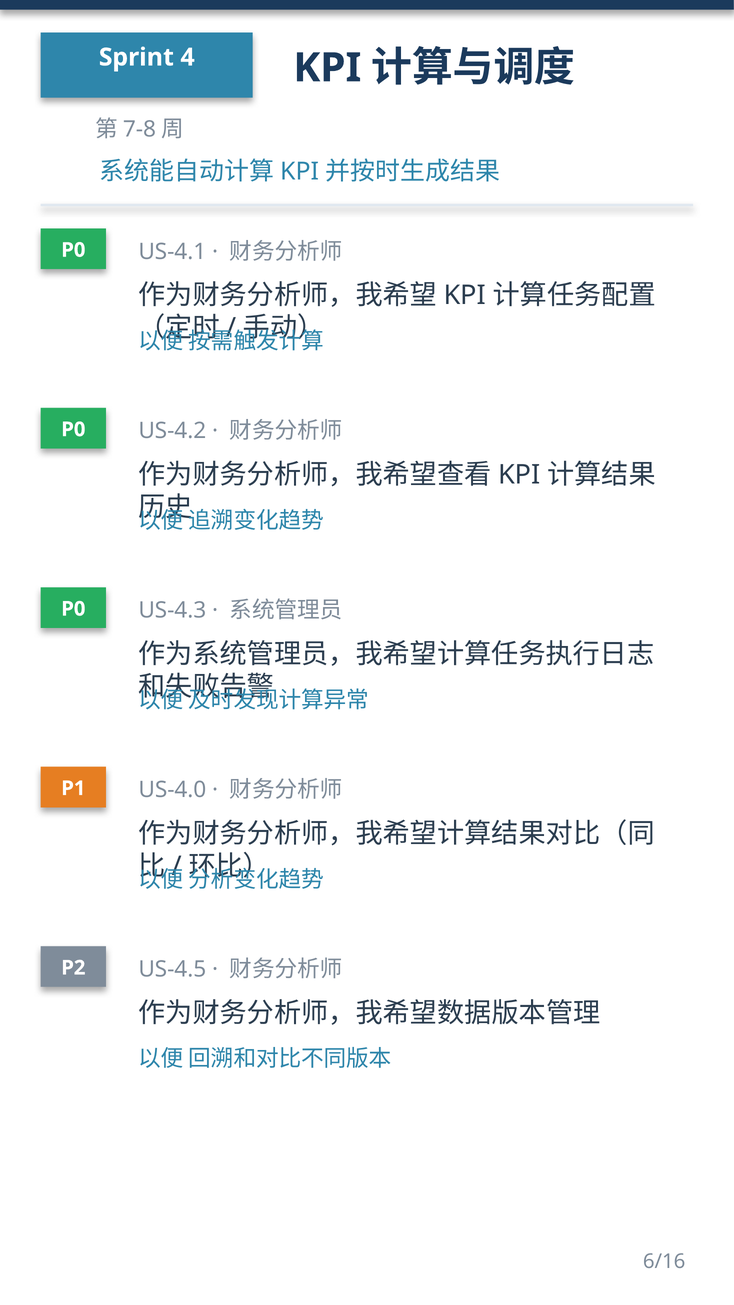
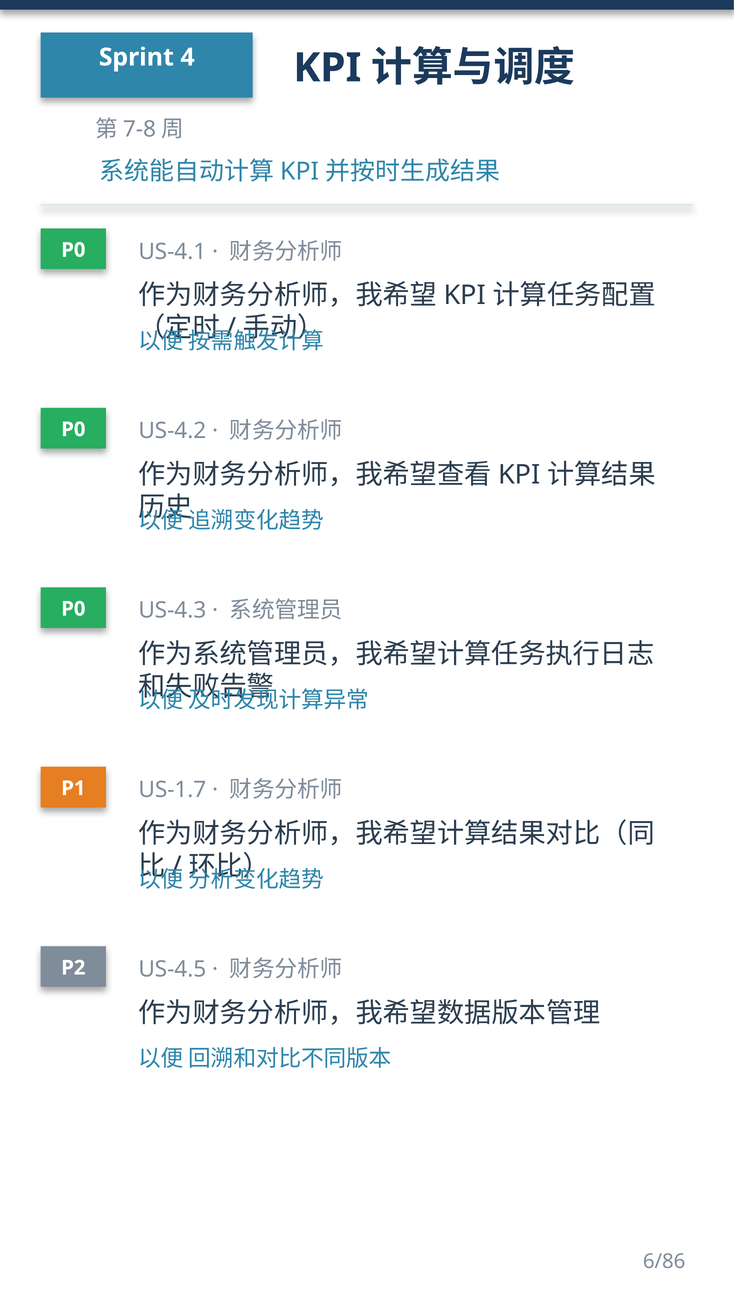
US-4.0: US-4.0 -> US-1.7
6/16: 6/16 -> 6/86
